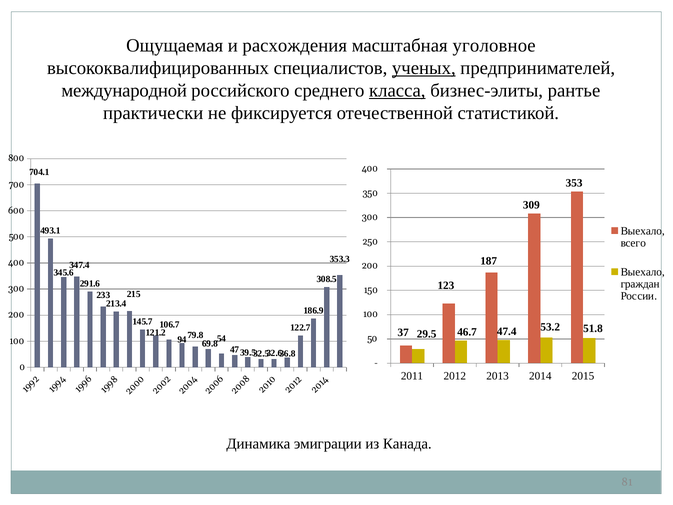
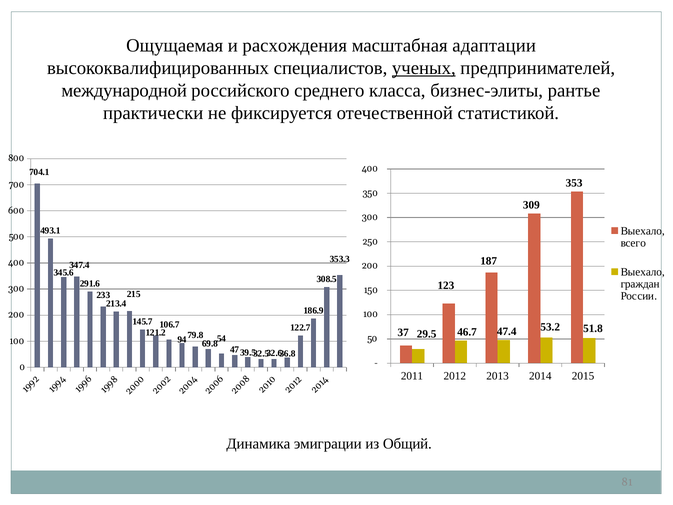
уголовное: уголовное -> адаптации
класса underline: present -> none
Канада: Канада -> Общий
